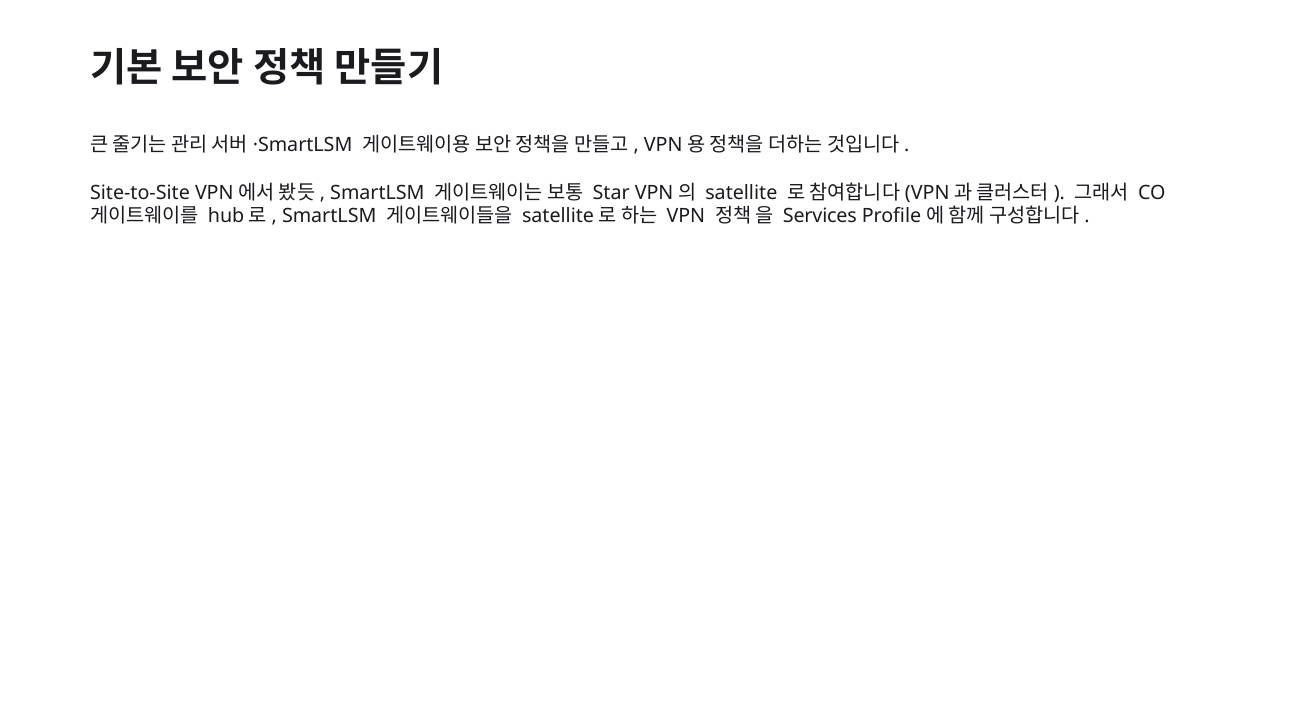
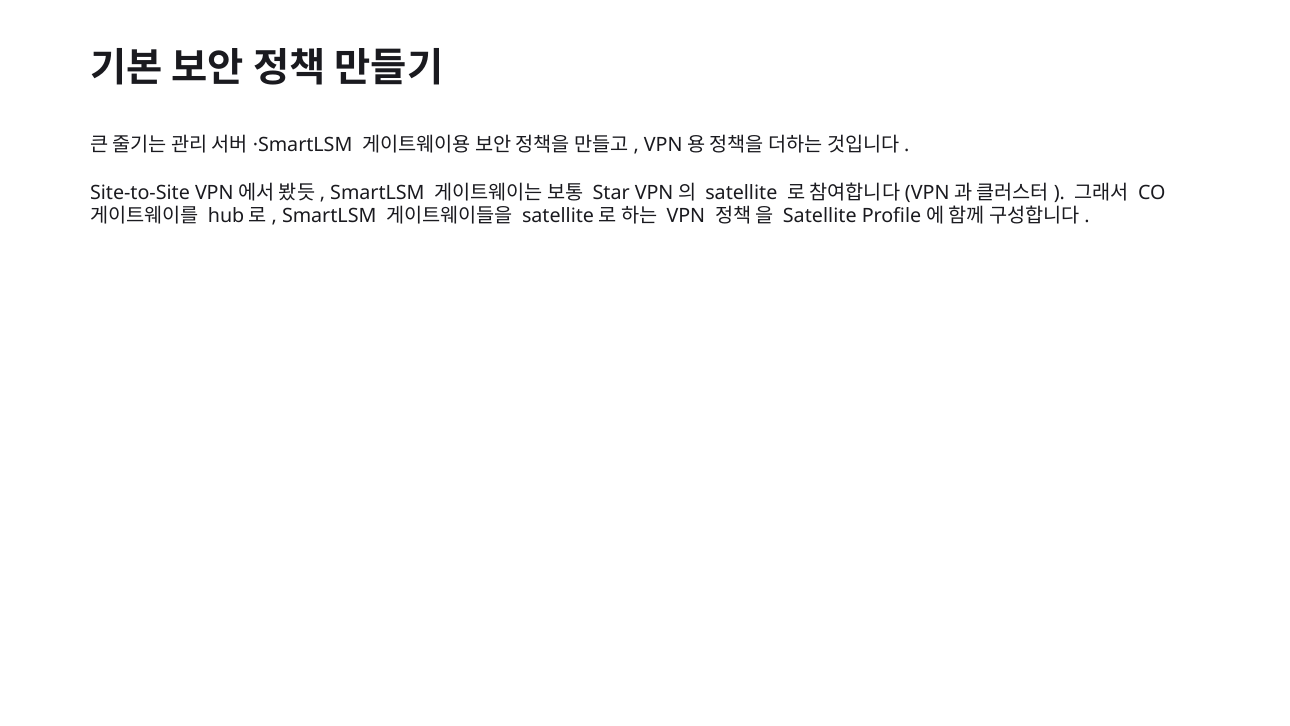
Services at (820, 216): Services -> Satellite
